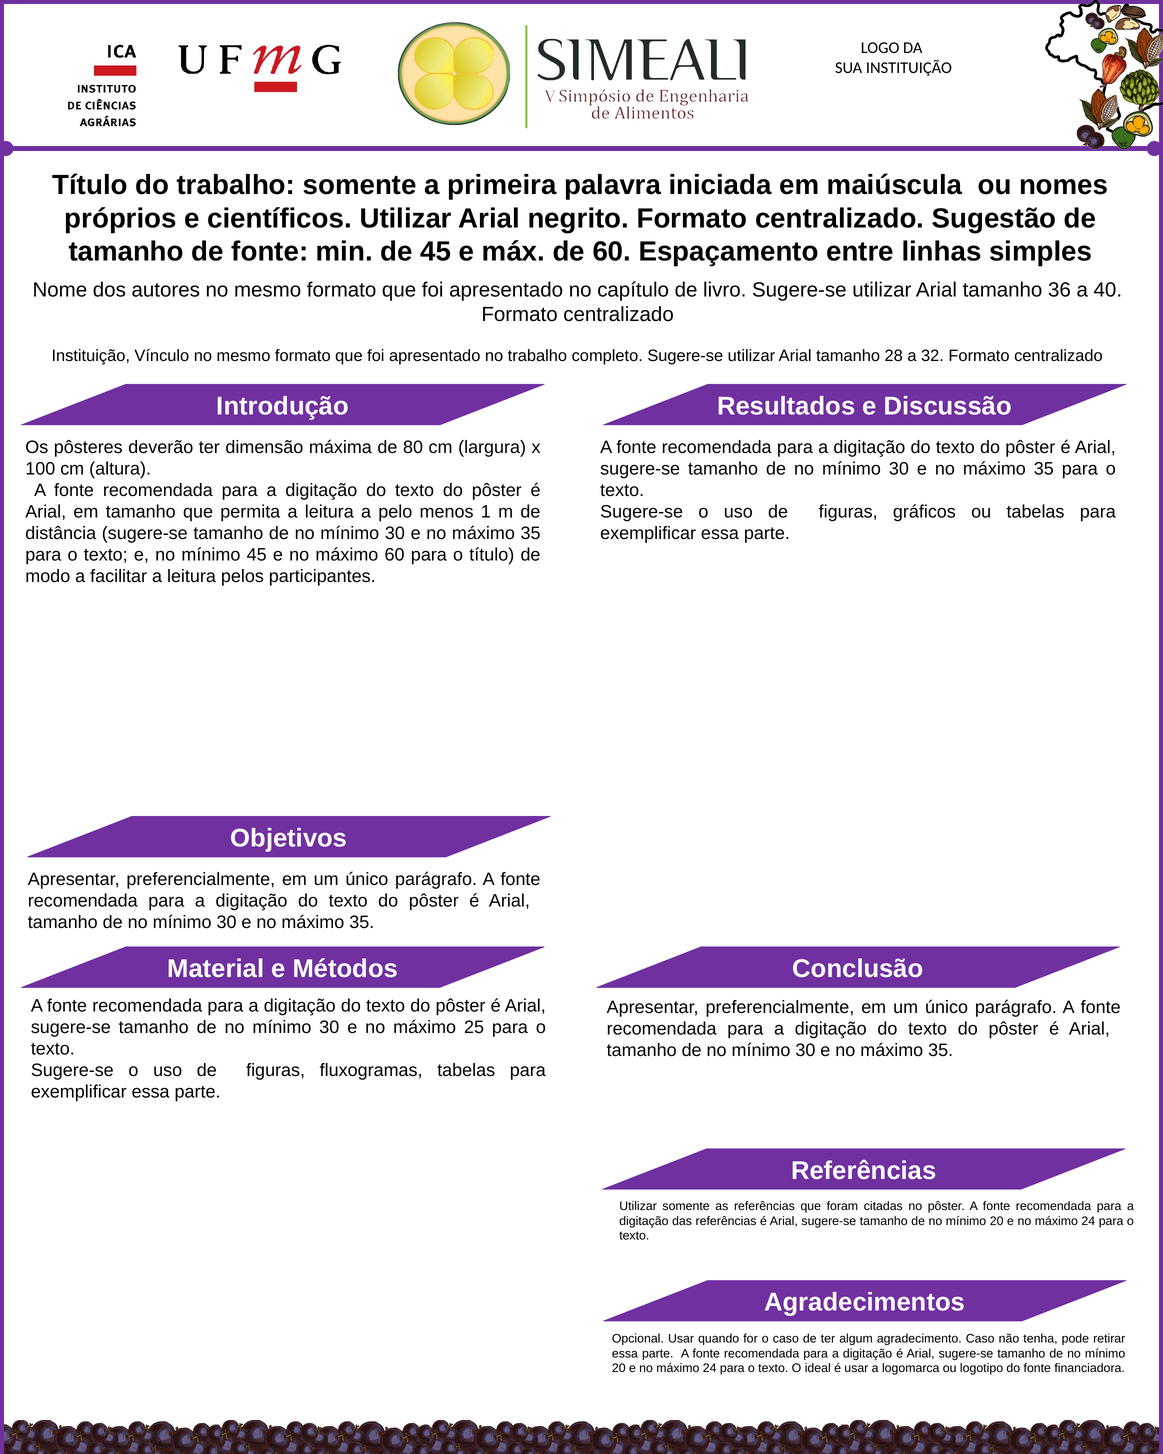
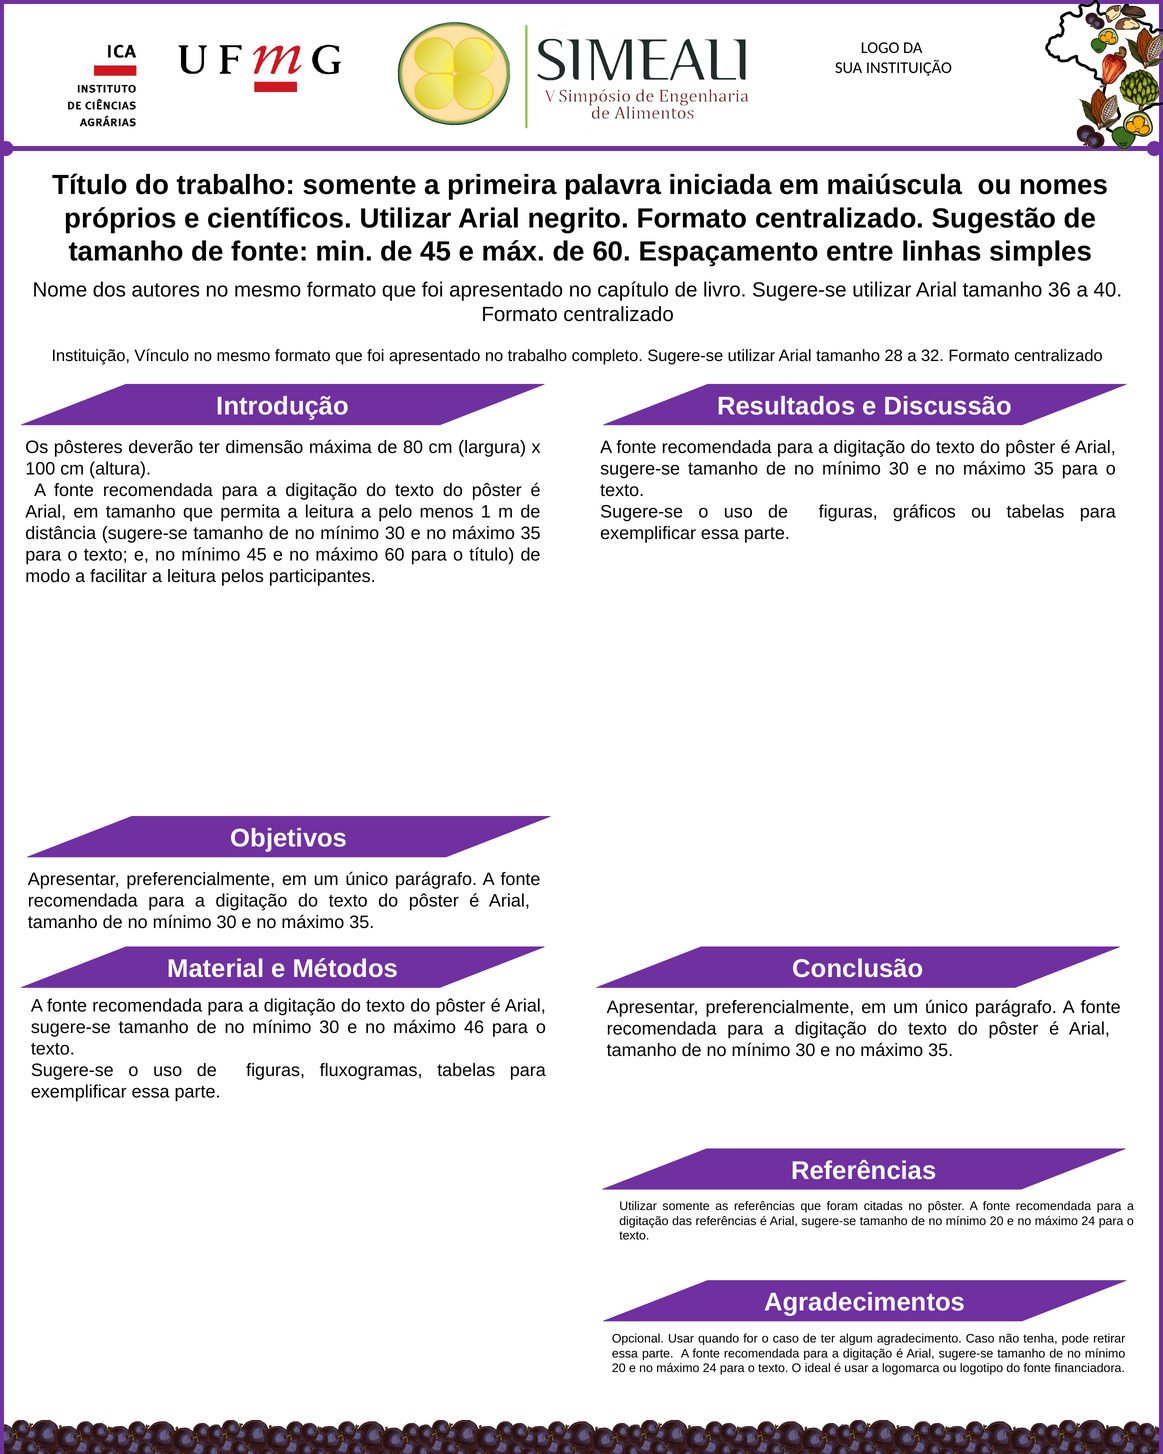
25: 25 -> 46
